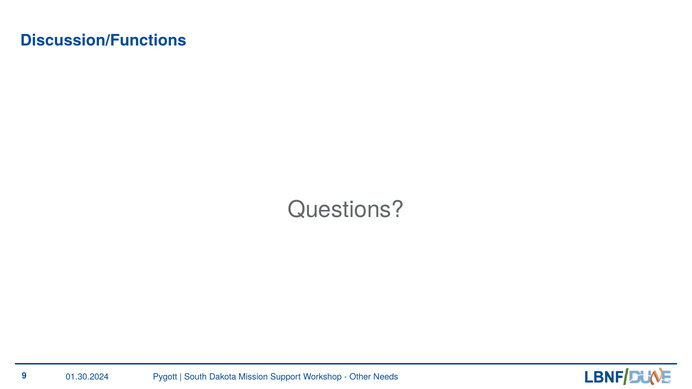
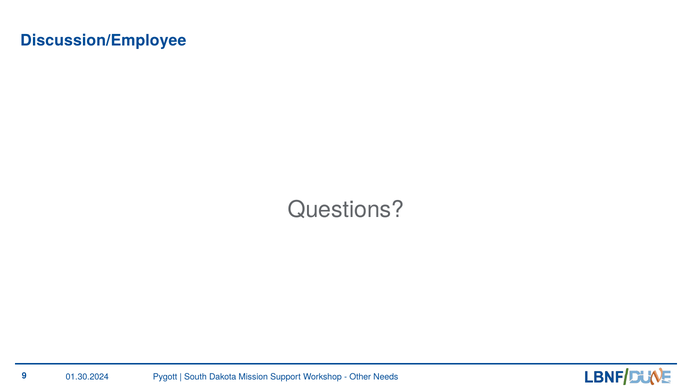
Discussion/Functions: Discussion/Functions -> Discussion/Employee
